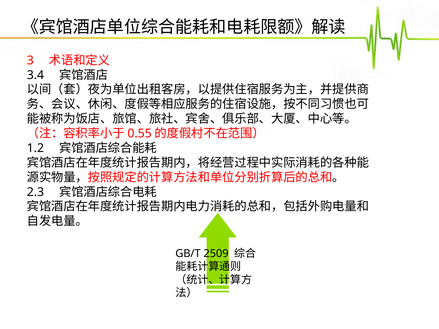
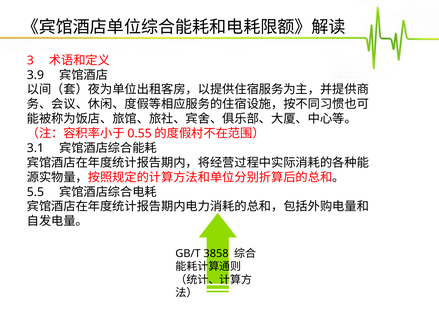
3.4: 3.4 -> 3.9
1.2: 1.2 -> 3.1
2.3: 2.3 -> 5.5
2509: 2509 -> 3858
